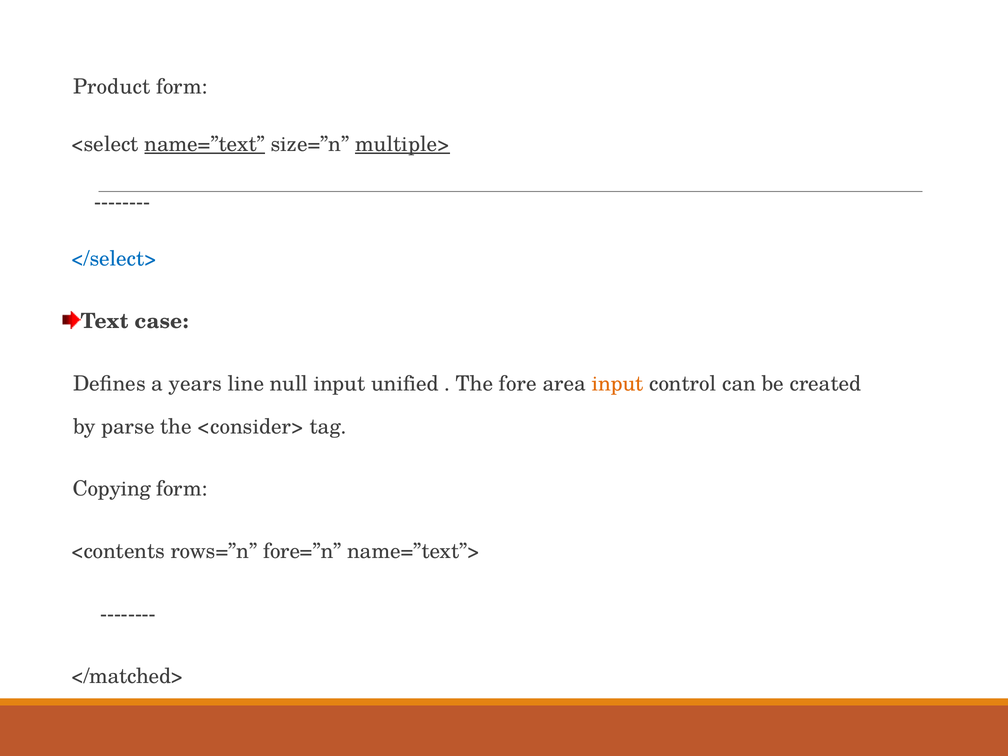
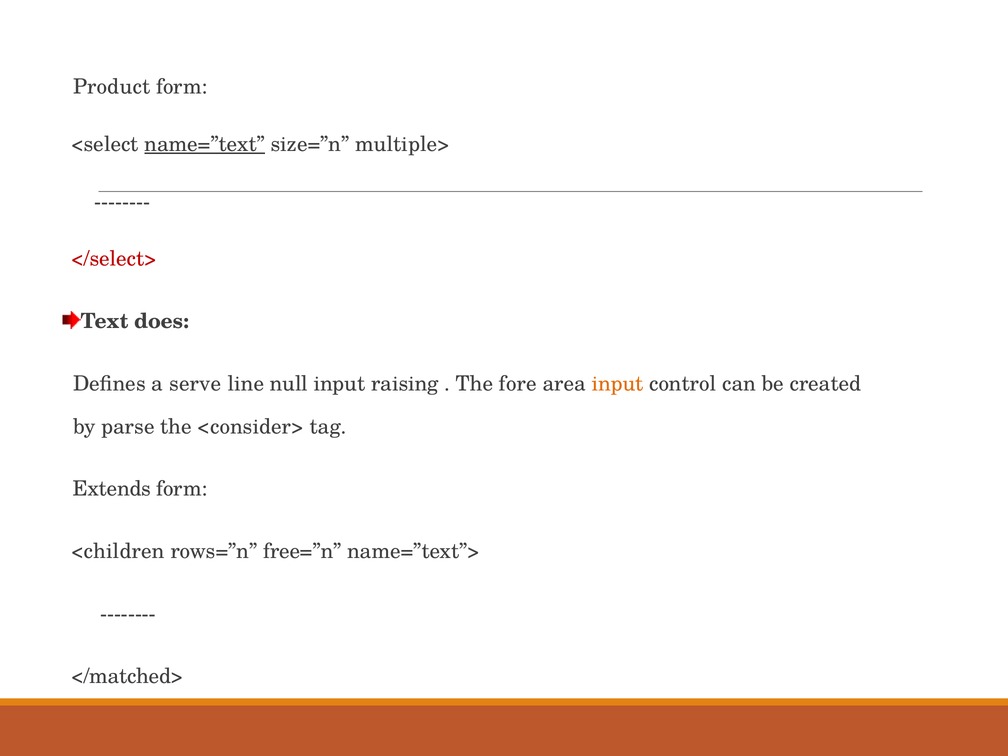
multiple> underline: present -> none
</select> colour: blue -> red
case: case -> does
years: years -> serve
unified: unified -> raising
Copying: Copying -> Extends
<contents: <contents -> <children
fore=”n: fore=”n -> free=”n
